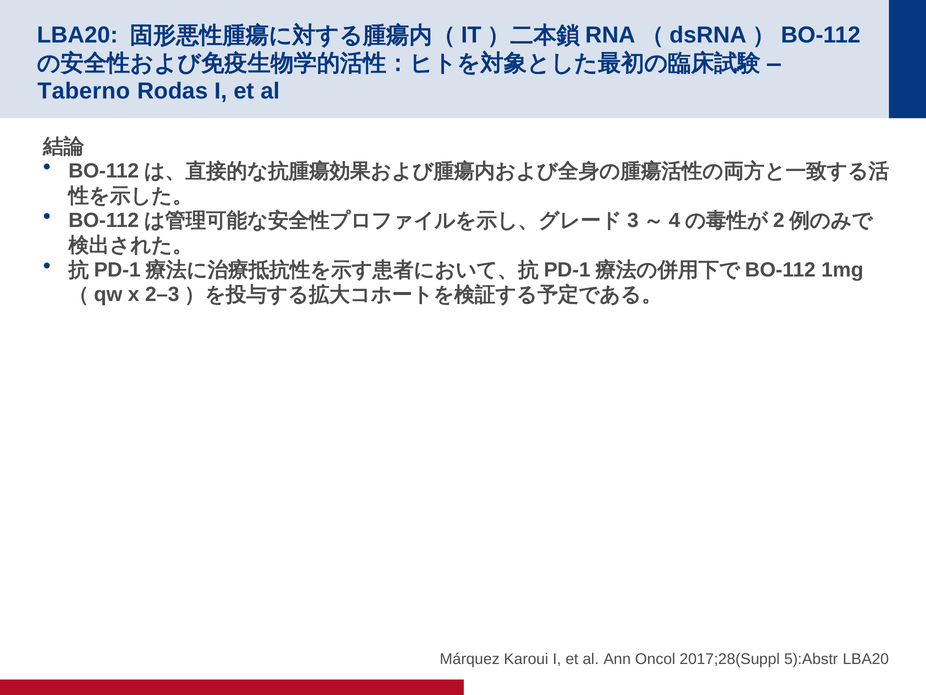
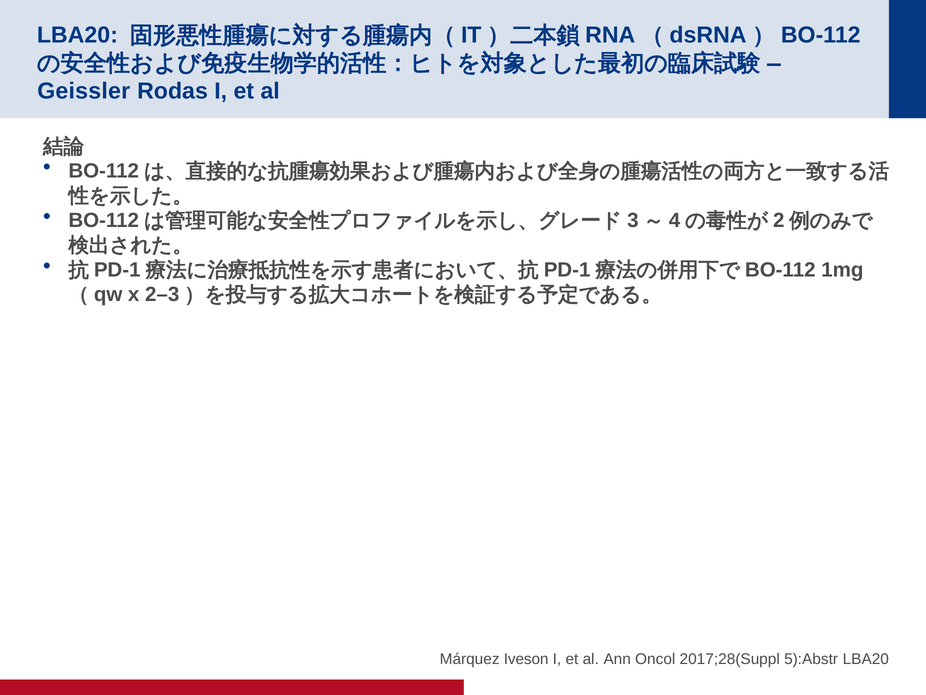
Taberno: Taberno -> Geissler
Karoui: Karoui -> Iveson
